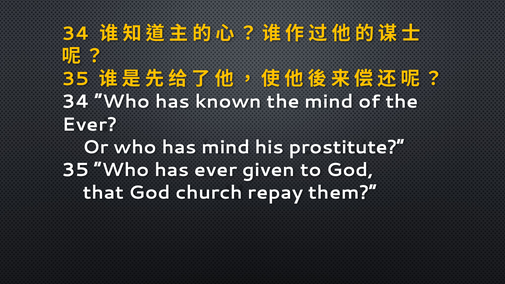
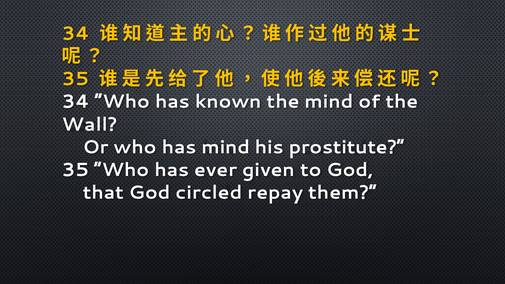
Ever at (90, 124): Ever -> Wall
church: church -> circled
